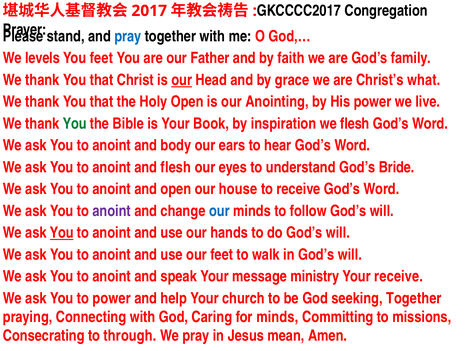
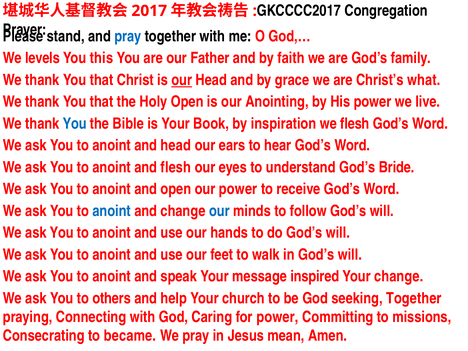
You feet: feet -> this
You at (75, 124) colour: green -> blue
and body: body -> head
our house: house -> power
anoint at (112, 211) colour: purple -> blue
You at (62, 233) underline: present -> none
ministry: ministry -> inspired
Your receive: receive -> change
to power: power -> others
for minds: minds -> power
through: through -> became
